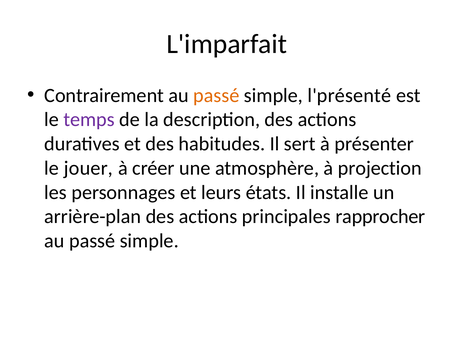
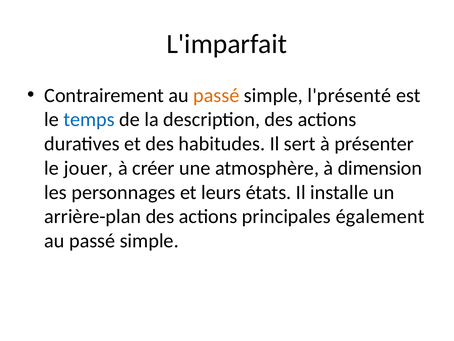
temps colour: purple -> blue
projection: projection -> dimension
rapprocher: rapprocher -> également
